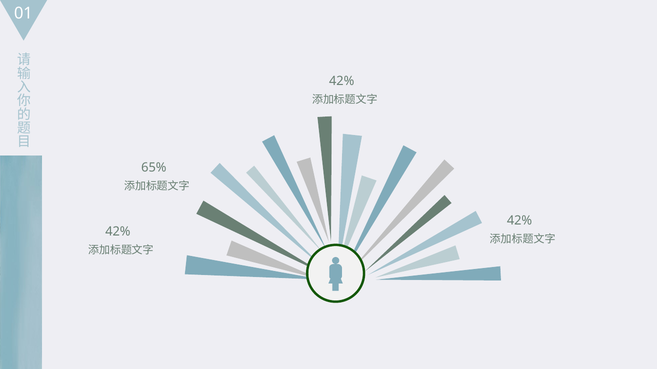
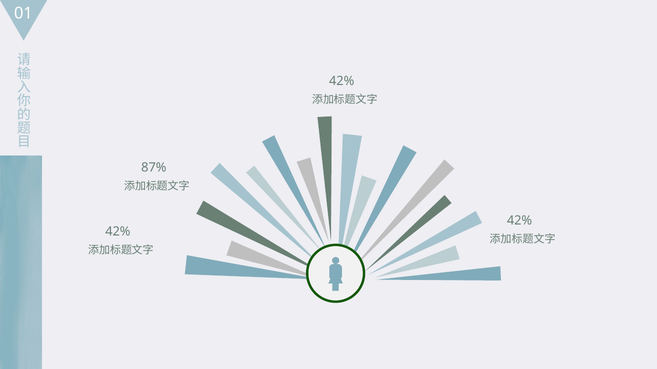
65%: 65% -> 87%
